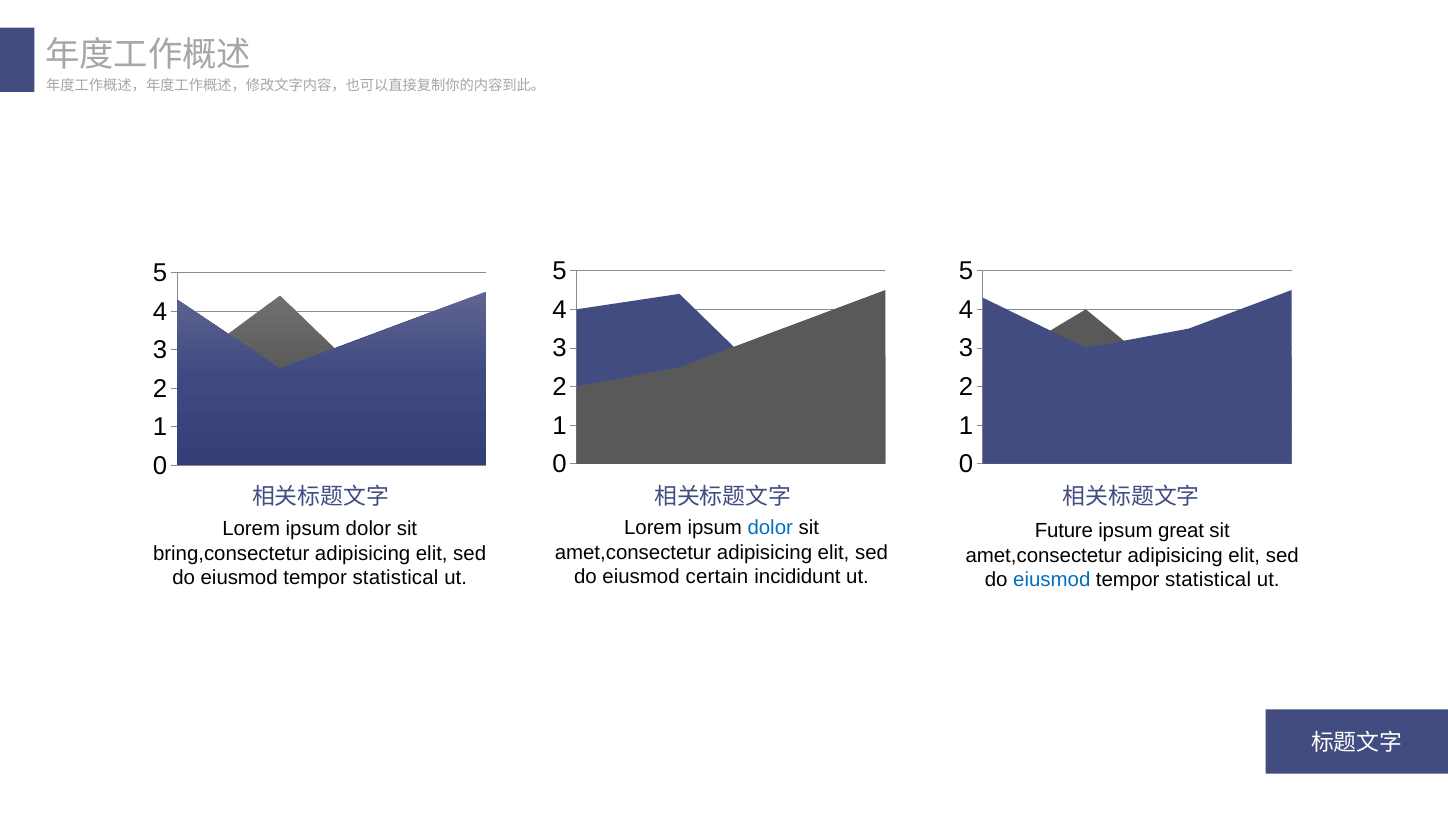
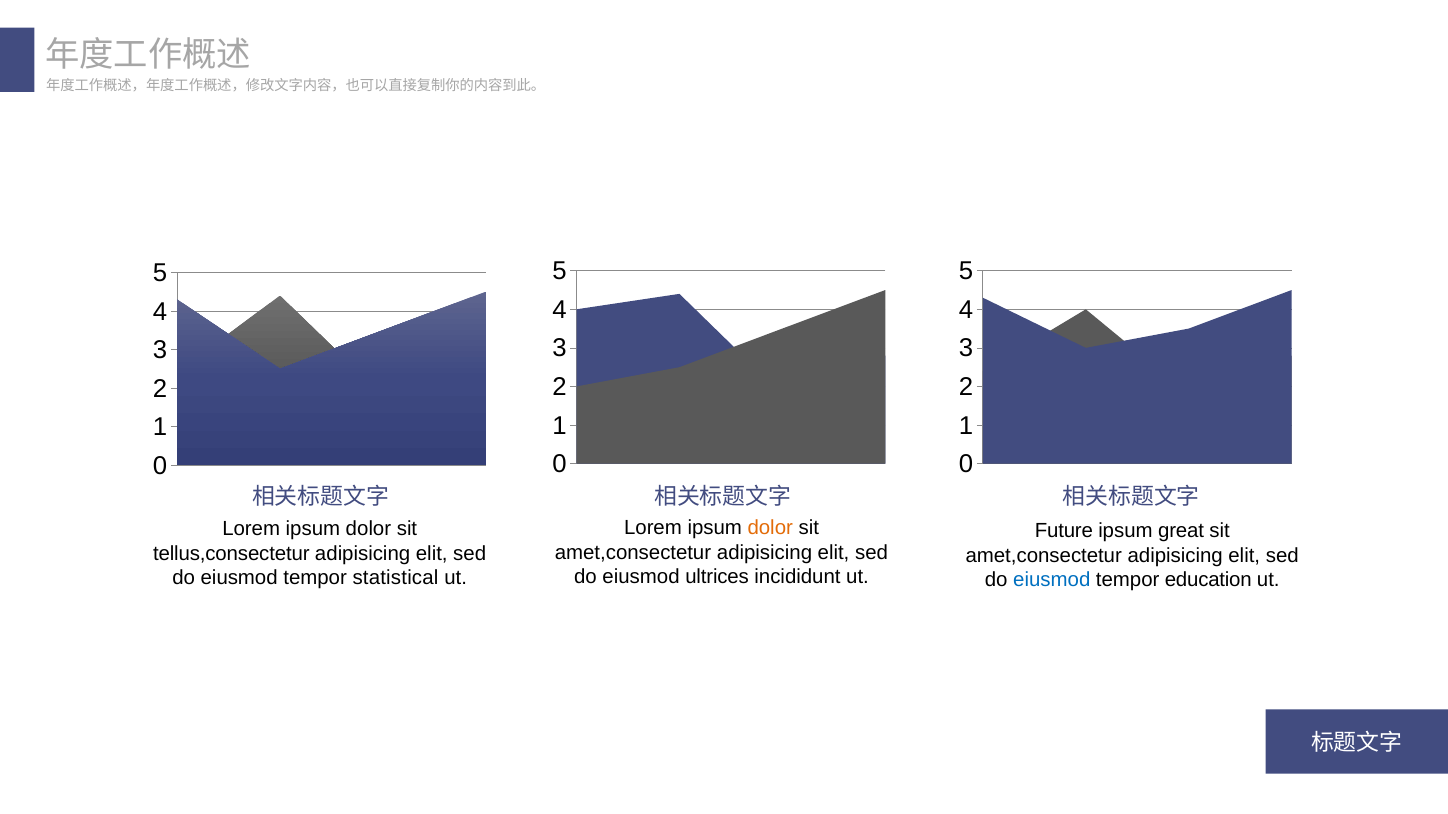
dolor at (770, 528) colour: blue -> orange
bring,consectetur: bring,consectetur -> tellus,consectetur
certain: certain -> ultrices
statistical at (1208, 580): statistical -> education
